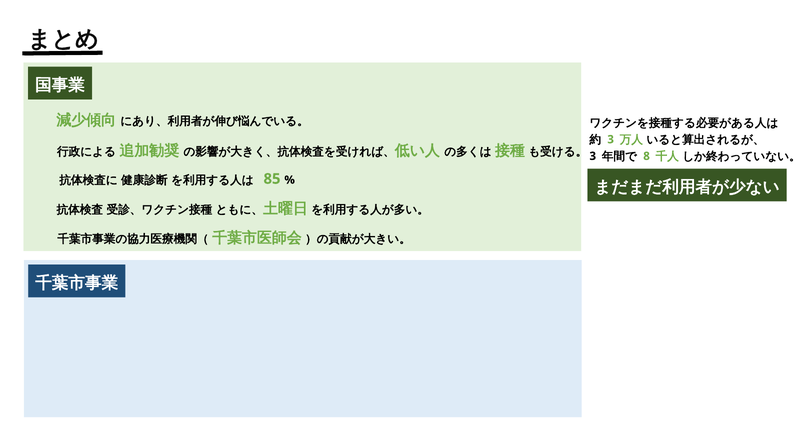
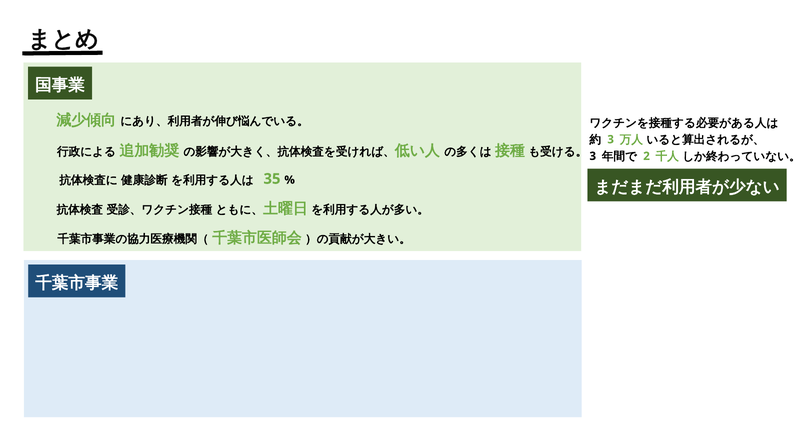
8: 8 -> 2
85: 85 -> 35
